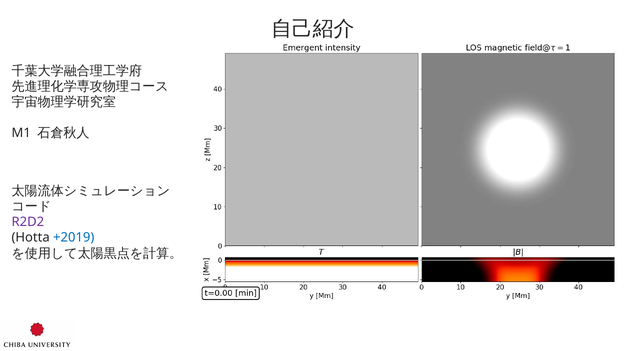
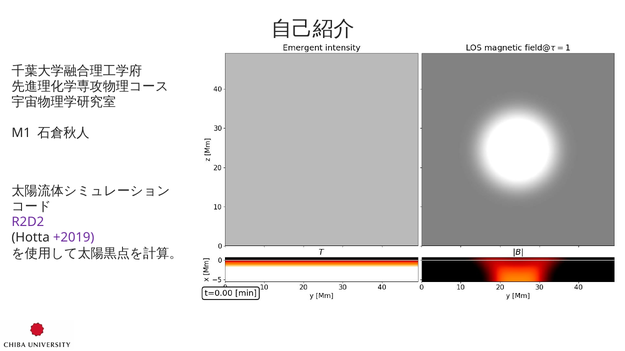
+2019 colour: blue -> purple
